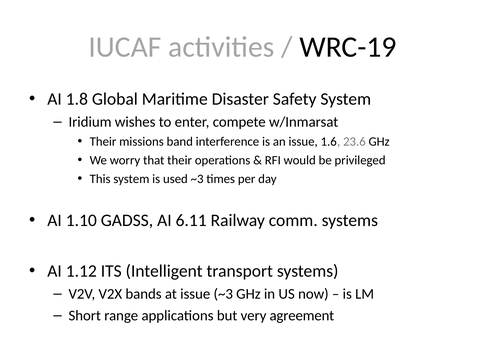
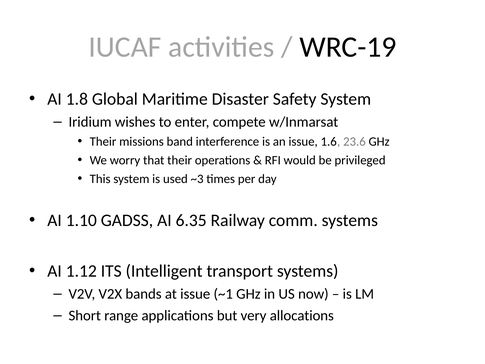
6.11: 6.11 -> 6.35
issue ~3: ~3 -> ~1
agreement: agreement -> allocations
